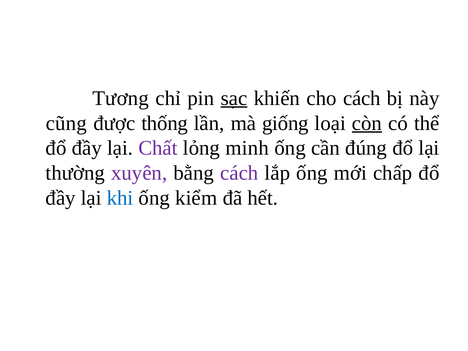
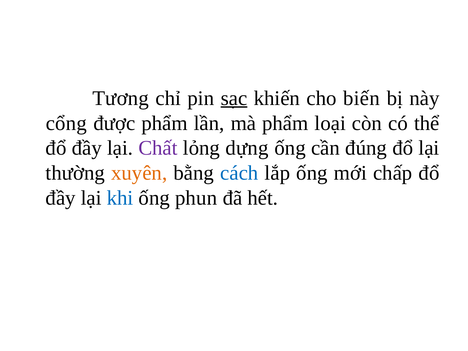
cho cách: cách -> biến
cũng: cũng -> cổng
được thống: thống -> phẩm
mà giống: giống -> phẩm
còn underline: present -> none
minh: minh -> dựng
xuyên colour: purple -> orange
cách at (239, 173) colour: purple -> blue
kiểm: kiểm -> phun
